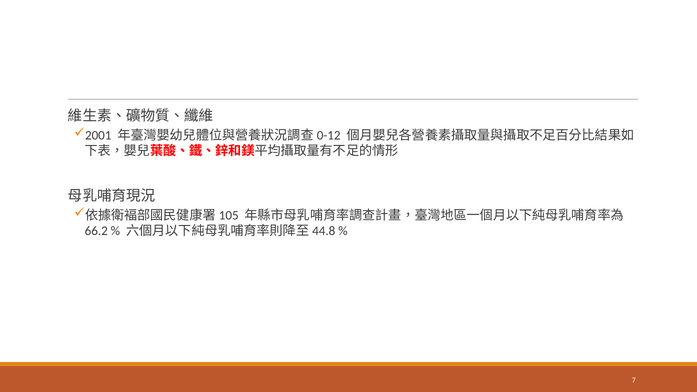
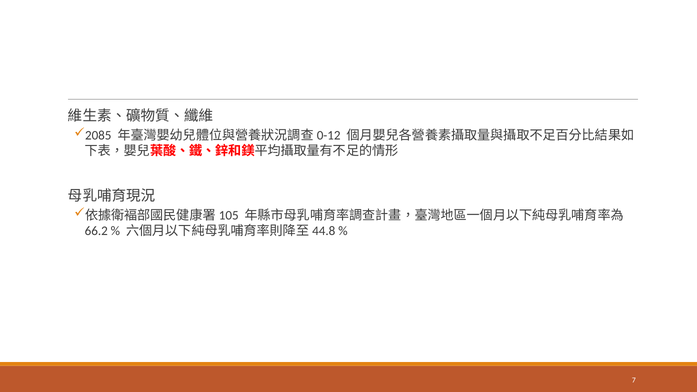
2001: 2001 -> 2085
